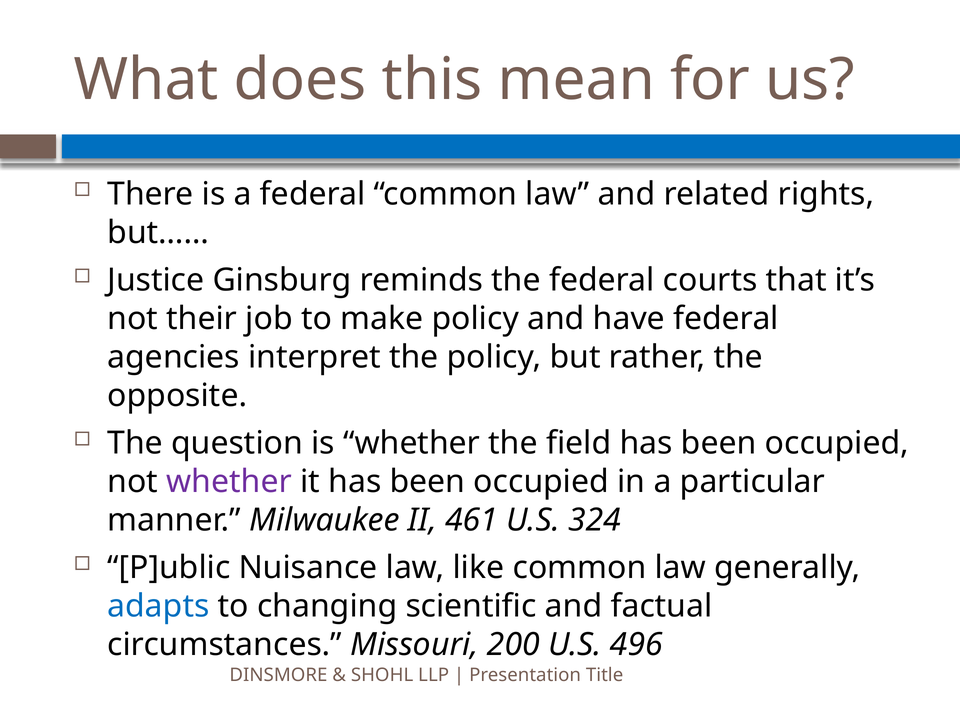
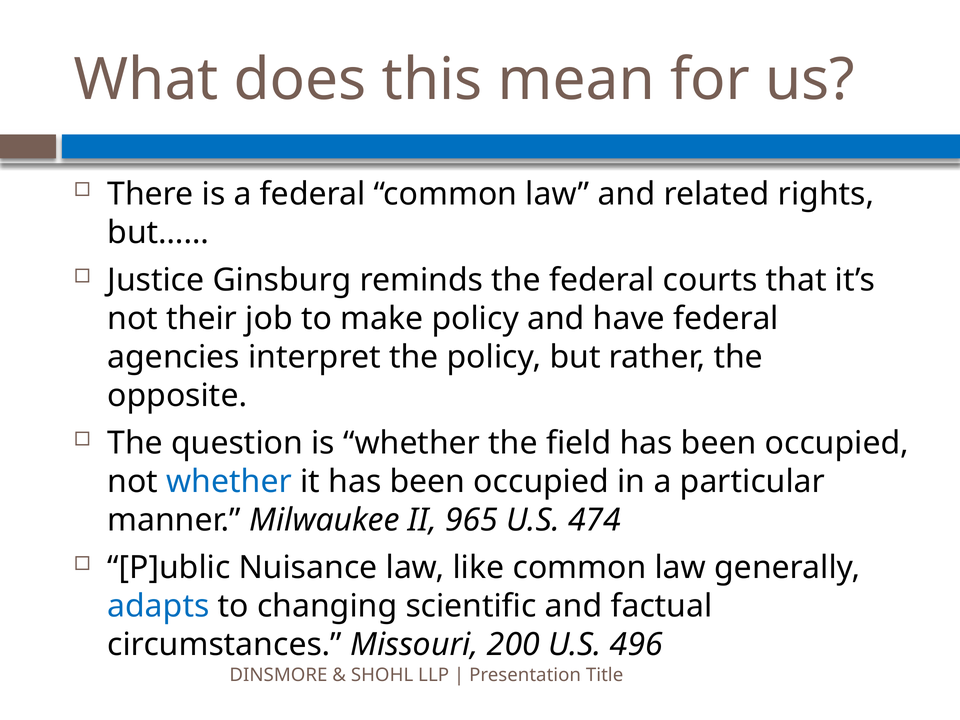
whether at (229, 482) colour: purple -> blue
461: 461 -> 965
324: 324 -> 474
